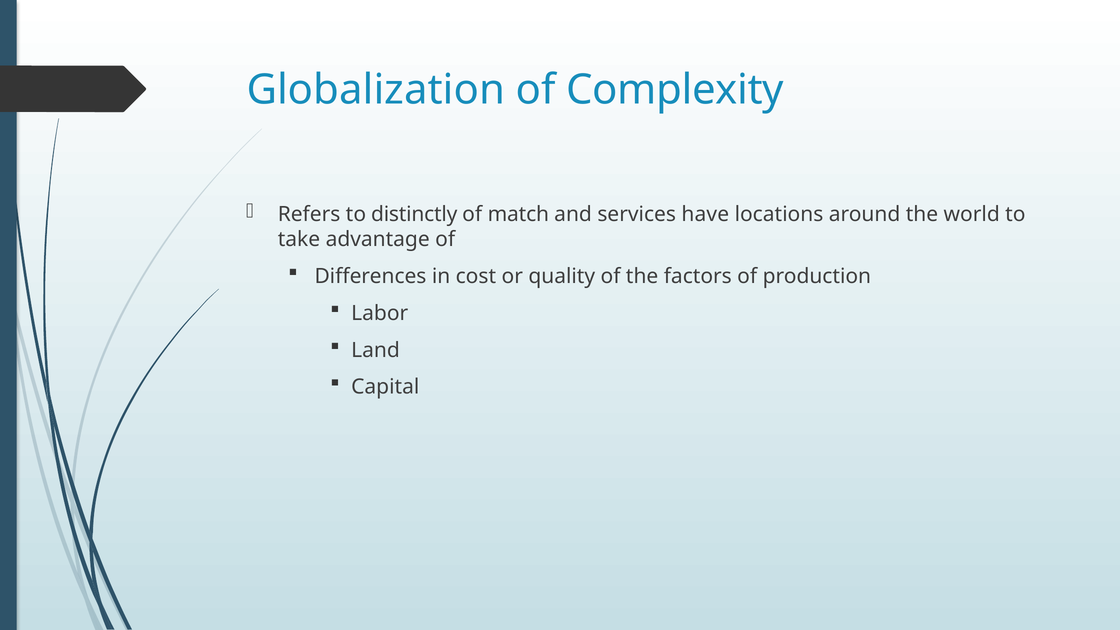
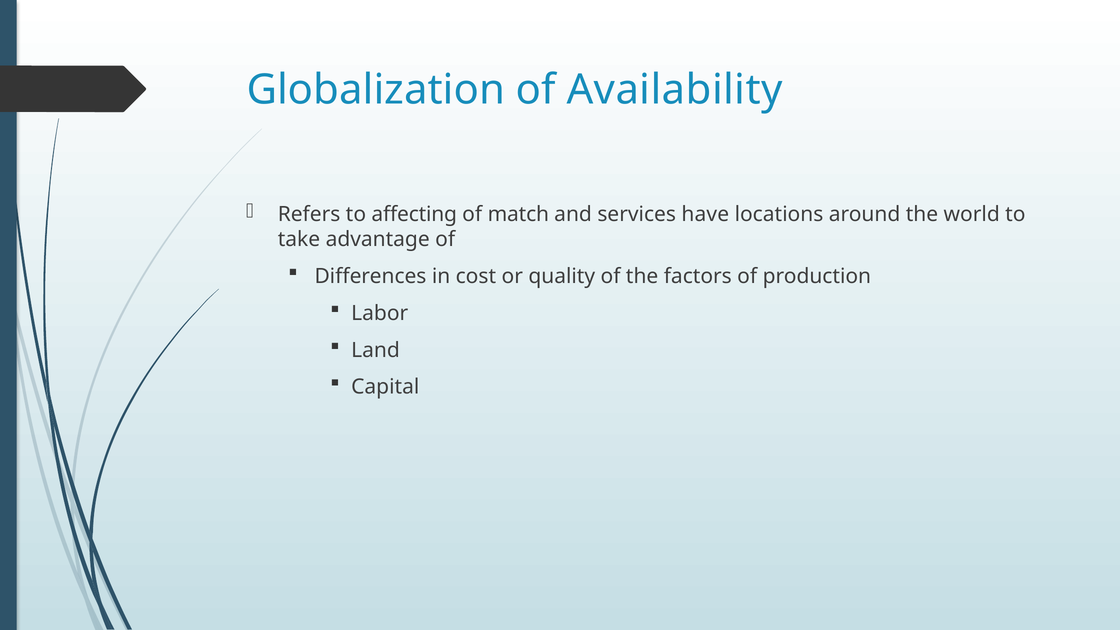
Complexity: Complexity -> Availability
distinctly: distinctly -> affecting
